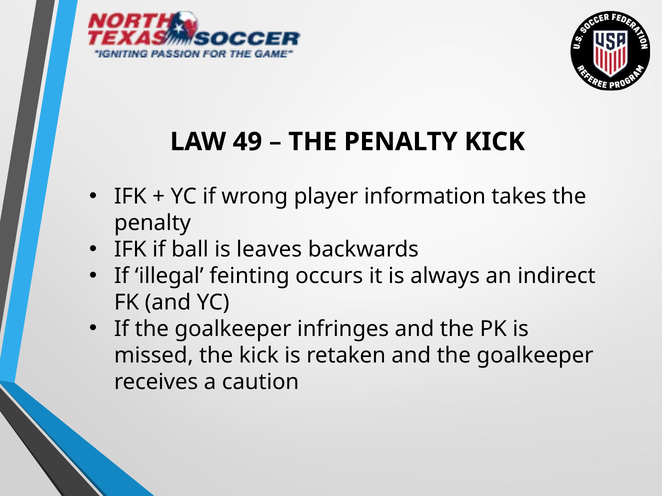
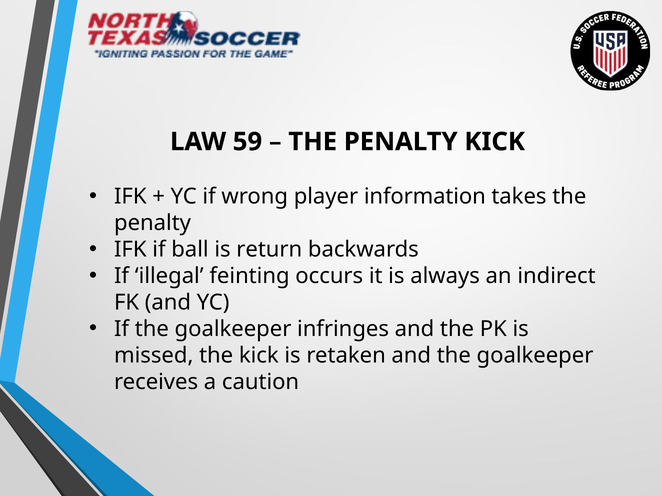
49: 49 -> 59
leaves: leaves -> return
